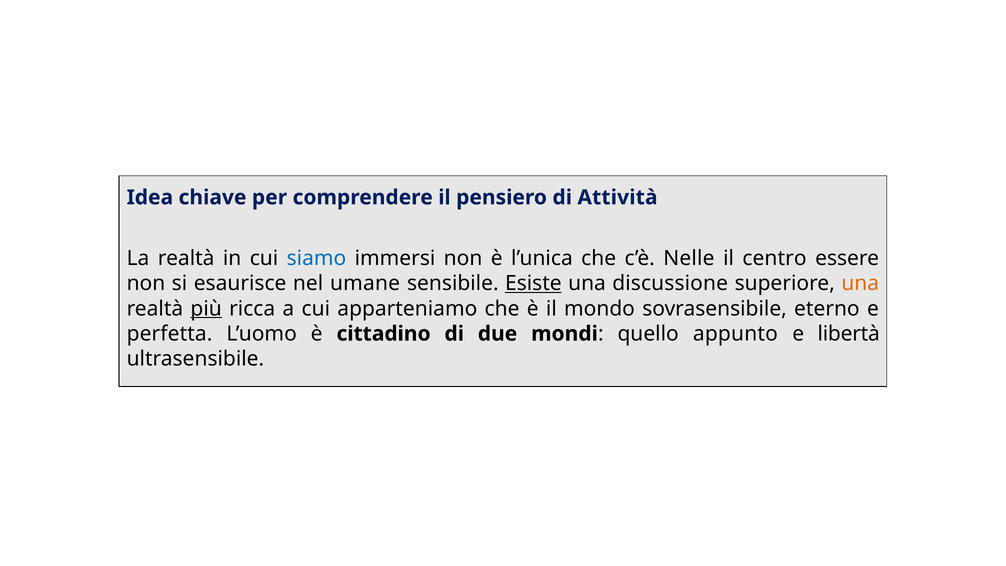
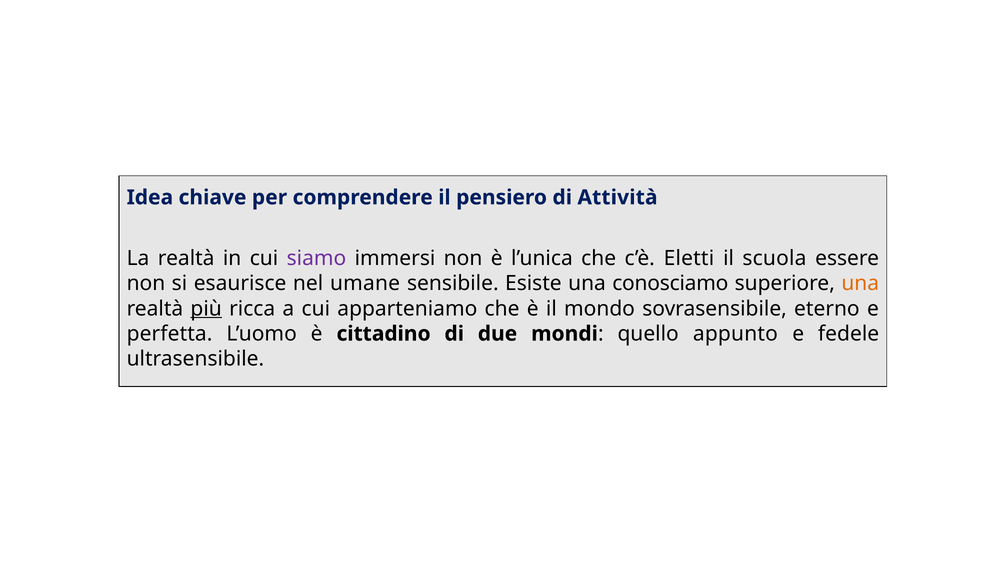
siamo colour: blue -> purple
Nelle: Nelle -> Eletti
centro: centro -> scuola
Esiste underline: present -> none
discussione: discussione -> conosciamo
libertà: libertà -> fedele
